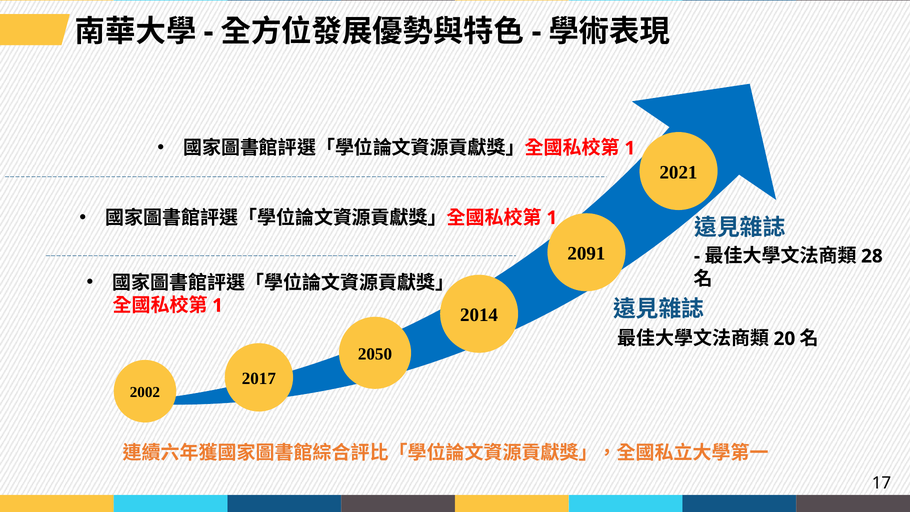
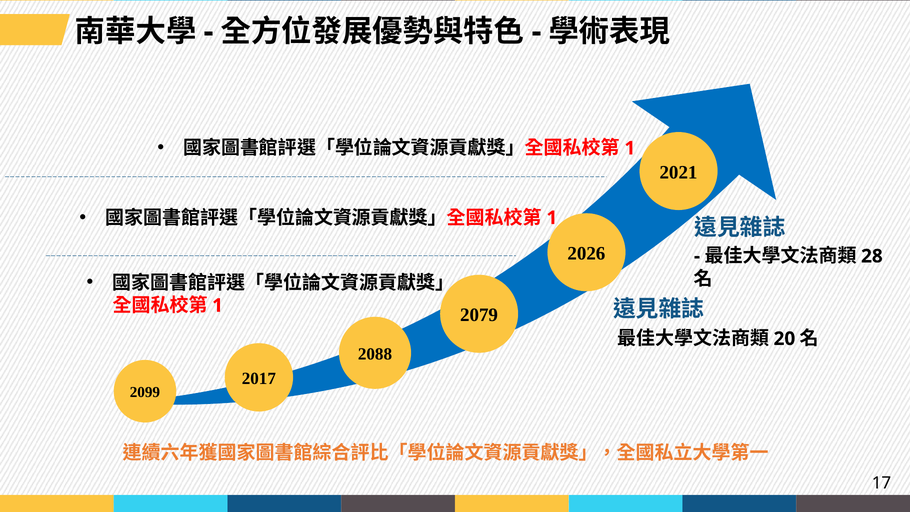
2091: 2091 -> 2026
2014: 2014 -> 2079
2050: 2050 -> 2088
2002: 2002 -> 2099
